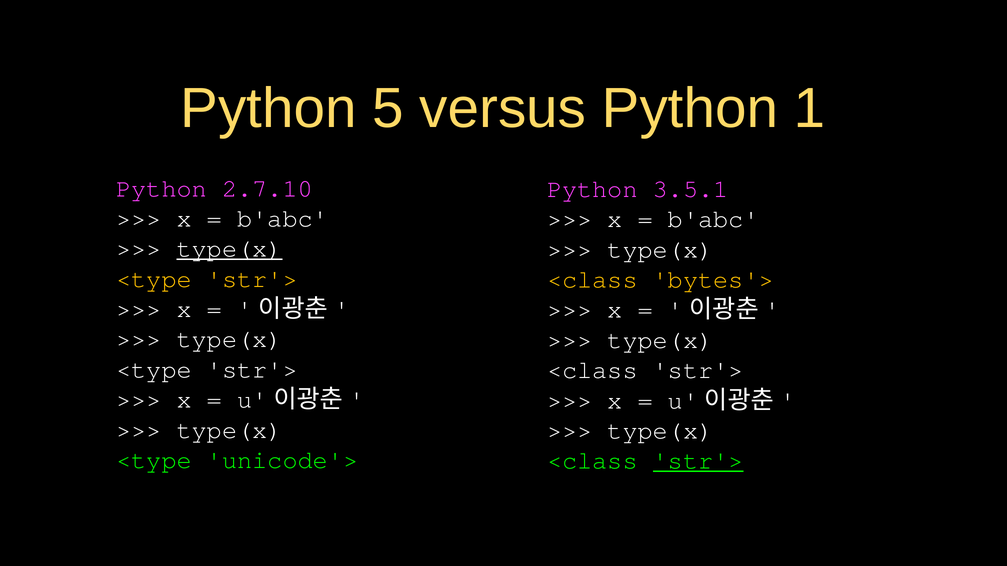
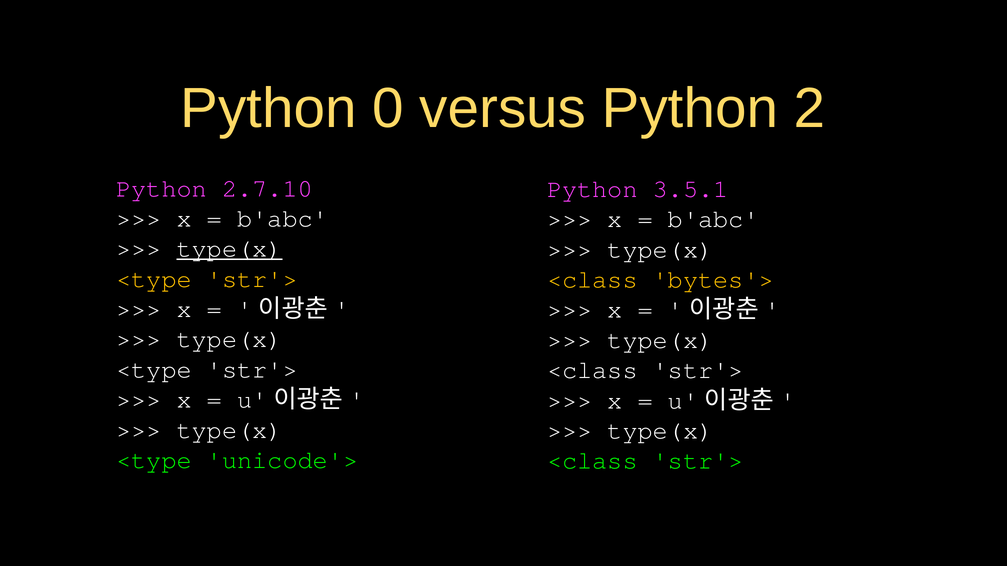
5: 5 -> 0
1: 1 -> 2
str'> at (698, 461) underline: present -> none
